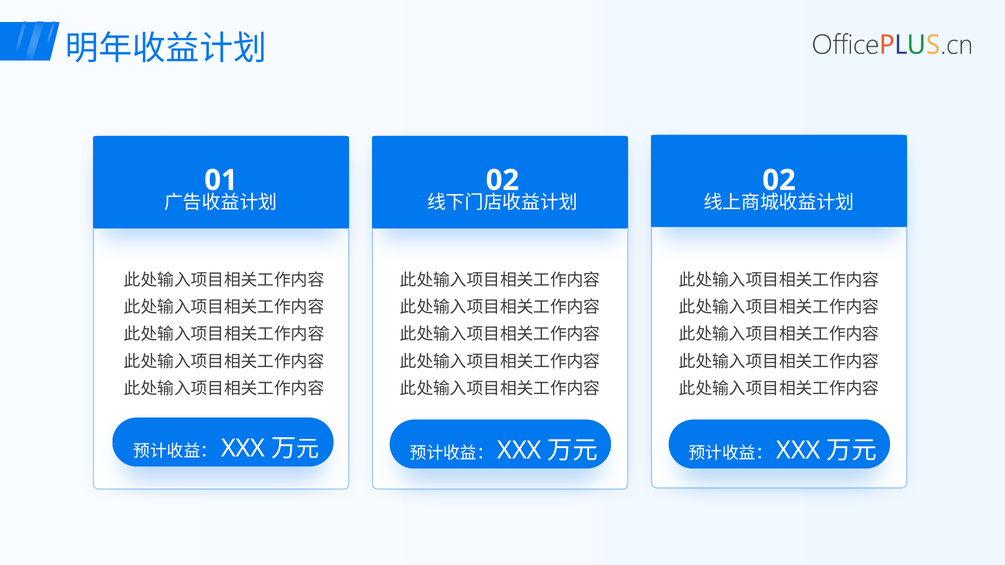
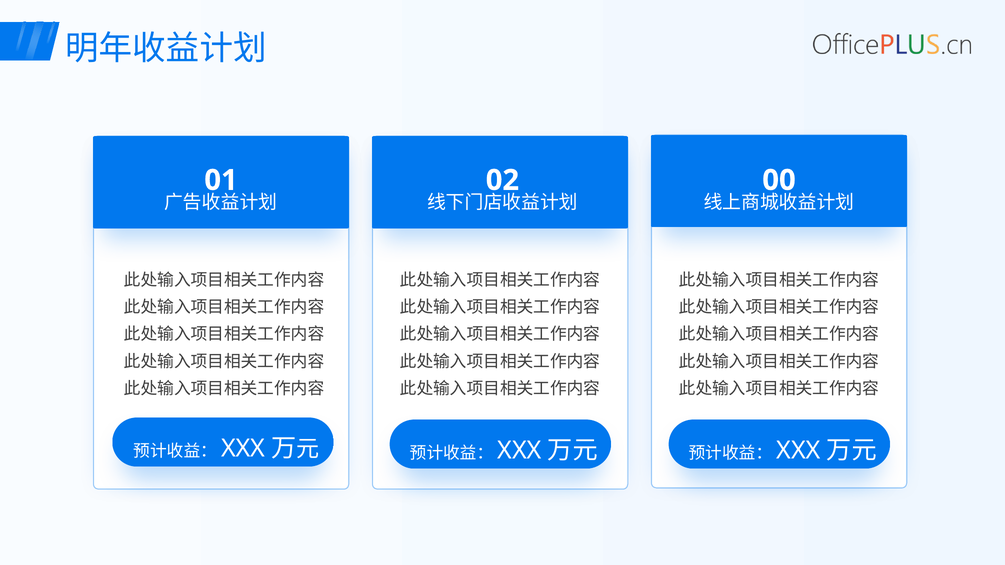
02 at (779, 180): 02 -> 00
